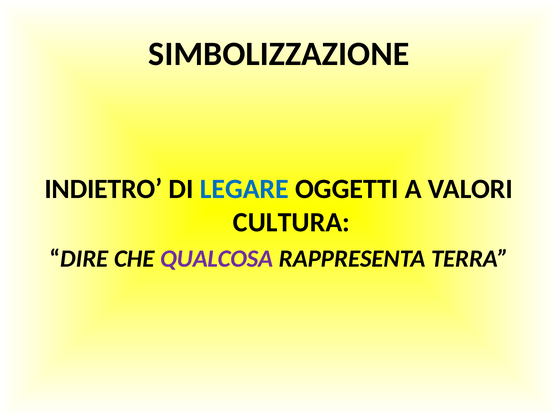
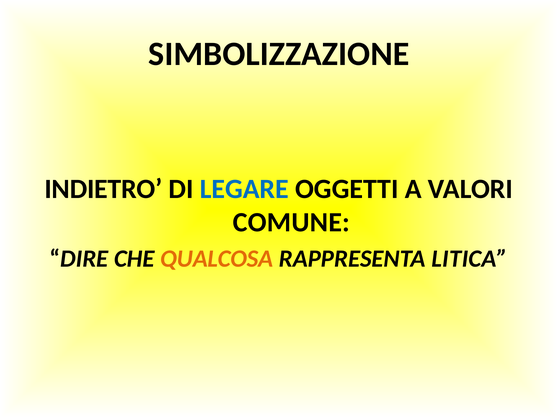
CULTURA: CULTURA -> COMUNE
QUALCOSA colour: purple -> orange
TERRA: TERRA -> LITICA
